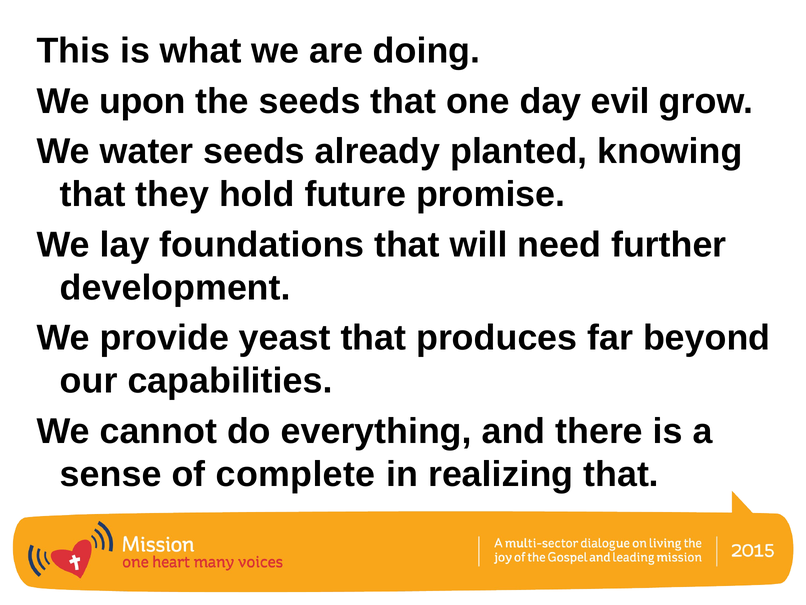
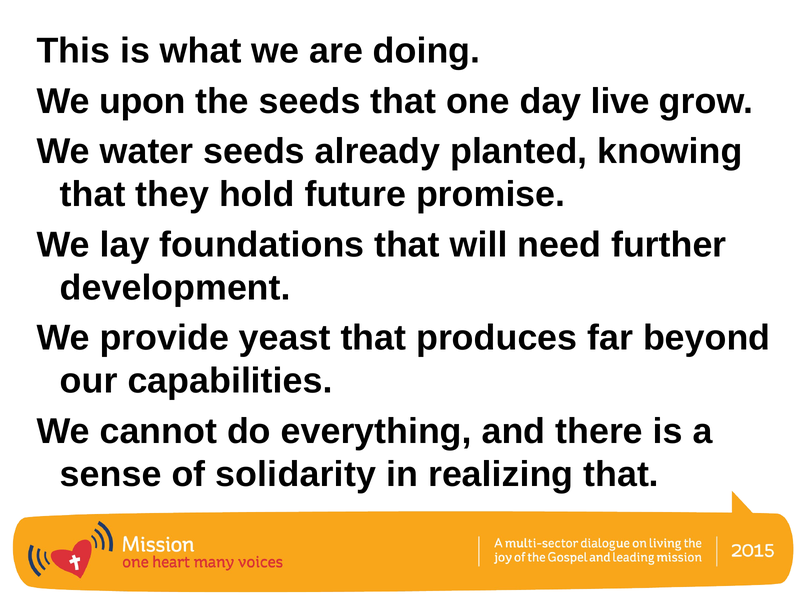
evil: evil -> live
complete: complete -> solidarity
